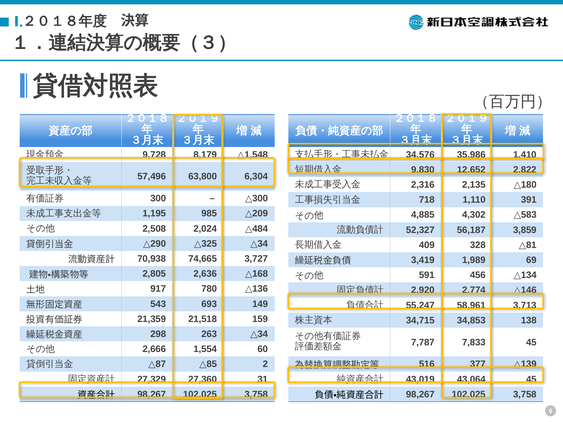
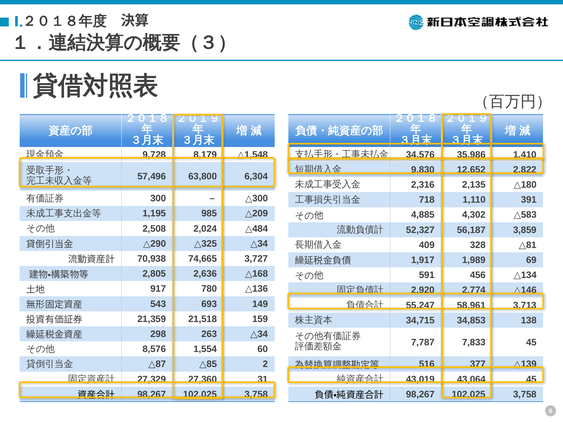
3,419: 3,419 -> 1,917
2,666: 2,666 -> 8,576
